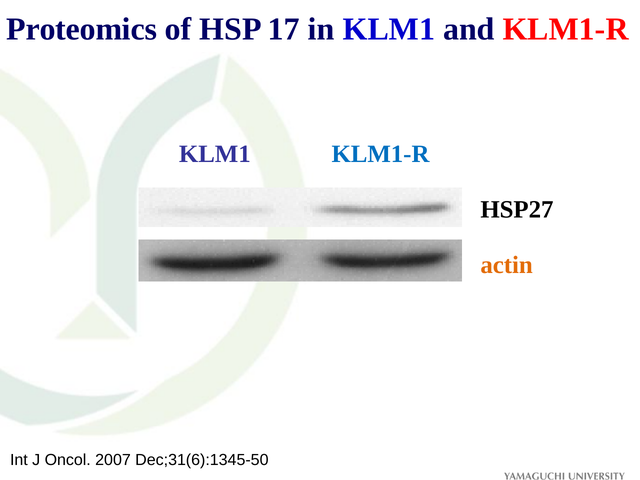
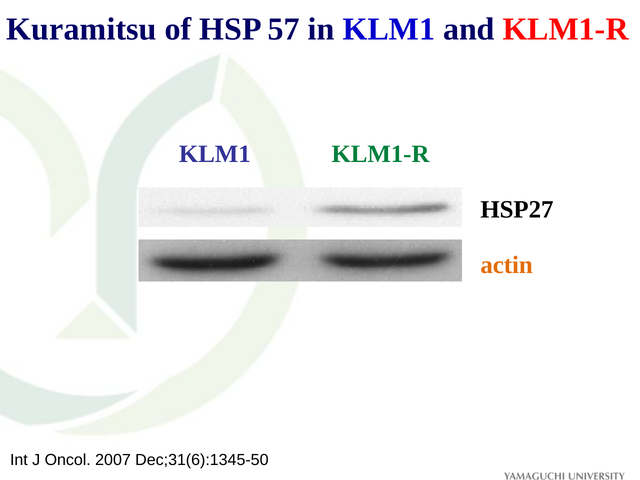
Proteomics: Proteomics -> Kuramitsu
17: 17 -> 57
KLM1-R at (380, 154) colour: blue -> green
